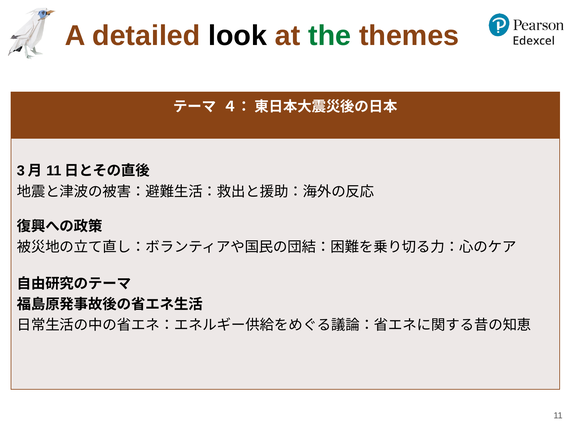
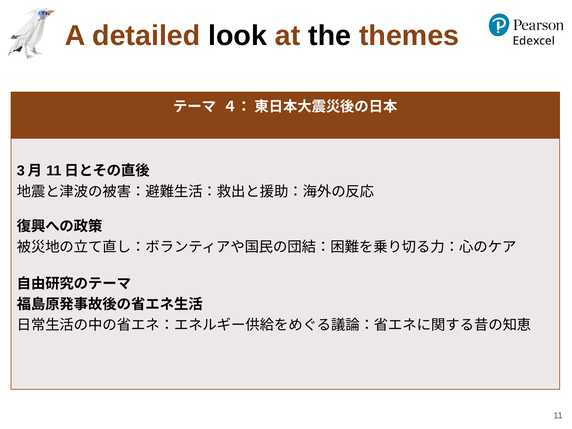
the colour: green -> black
